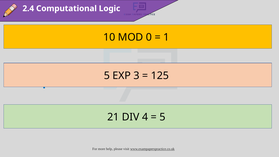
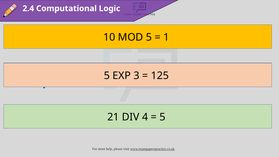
0 at (149, 37): 0 -> 5
